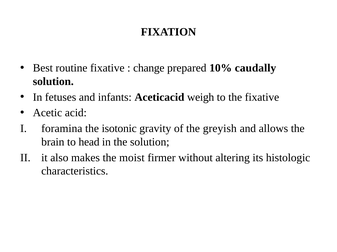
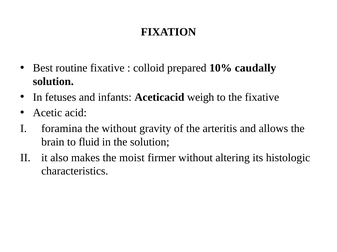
change: change -> colloid
the isotonic: isotonic -> without
greyish: greyish -> arteritis
head: head -> fluid
